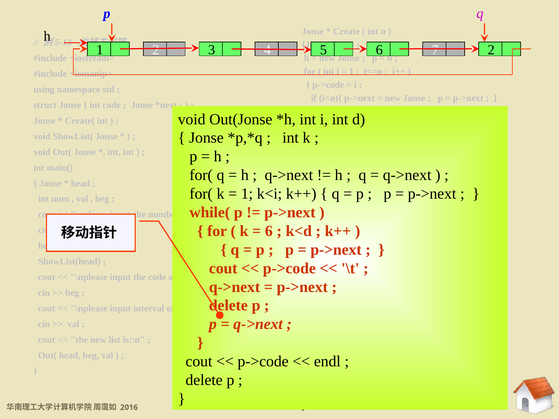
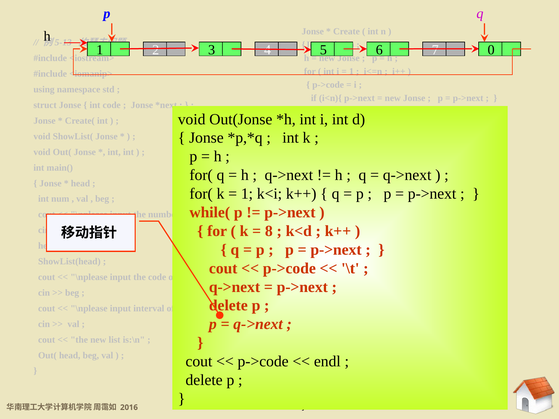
7 2: 2 -> 0
6 at (269, 231): 6 -> 8
